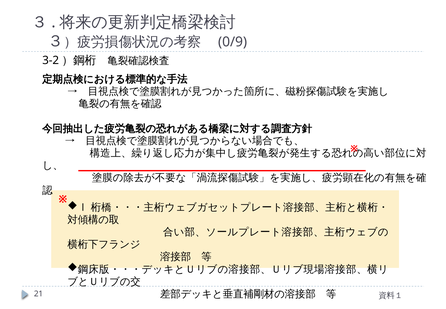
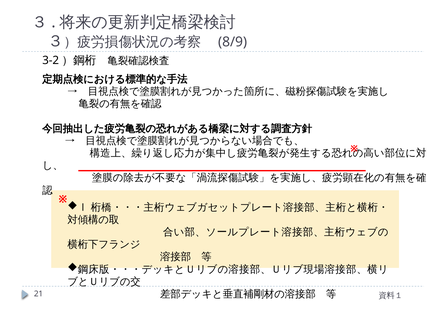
0/9: 0/9 -> 8/9
